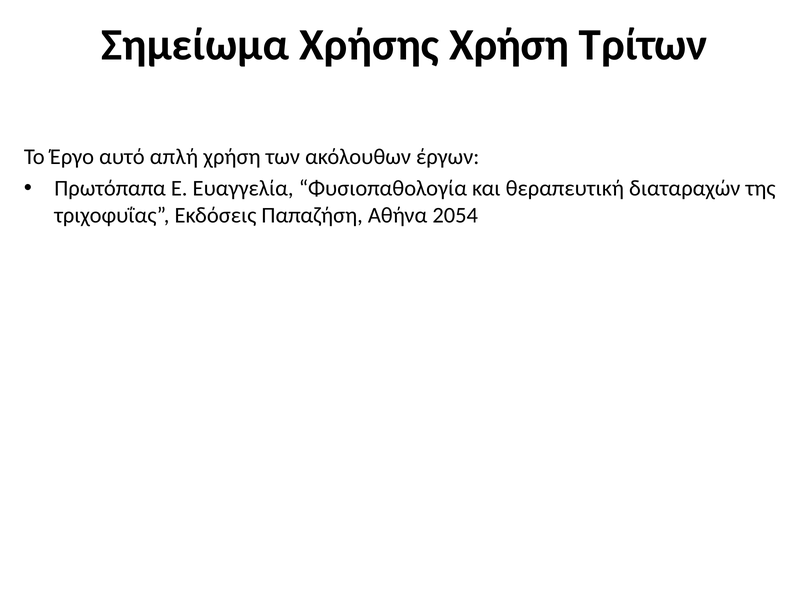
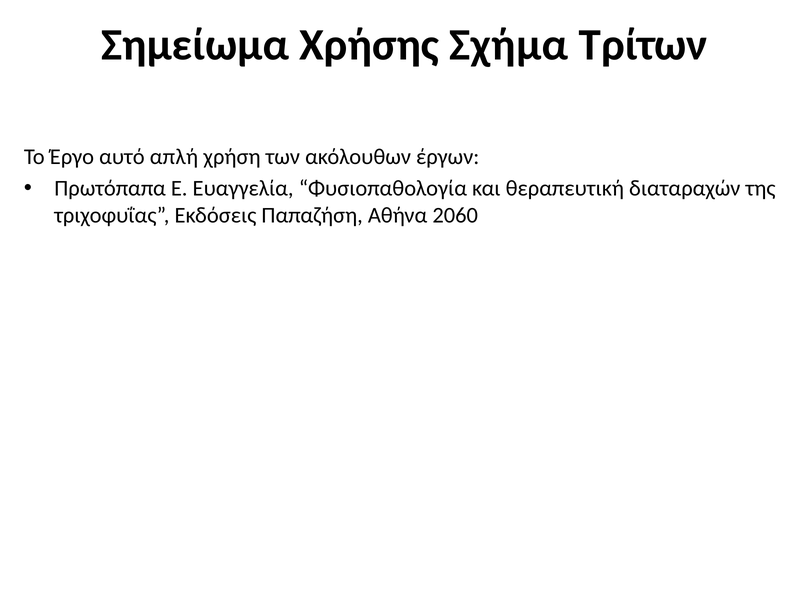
Χρήσης Χρήση: Χρήση -> Σχήμα
2054: 2054 -> 2060
